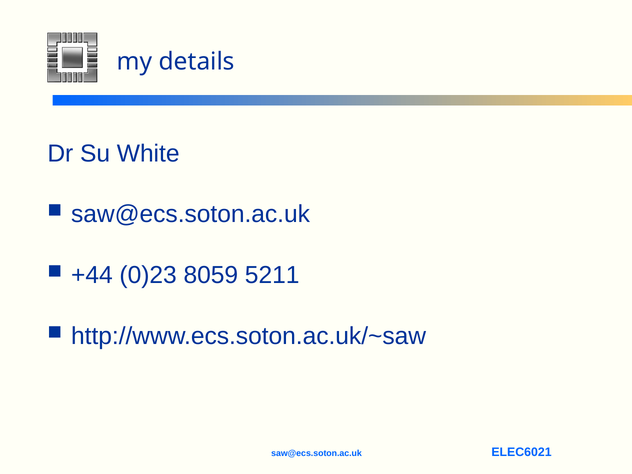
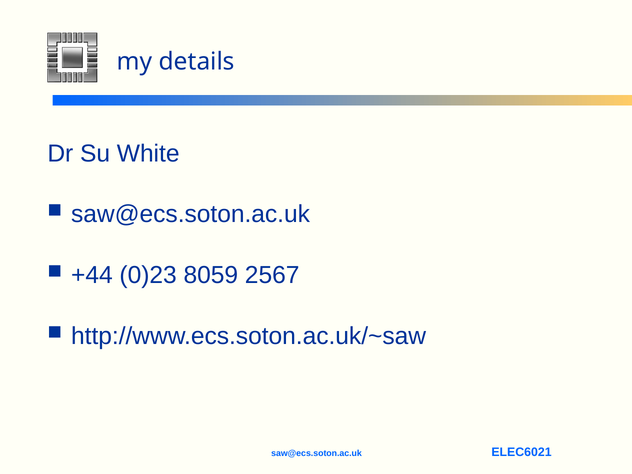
5211: 5211 -> 2567
